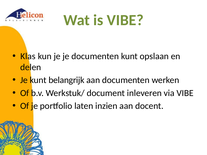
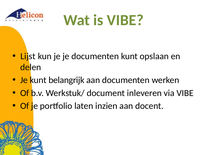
Klas: Klas -> Lijst
